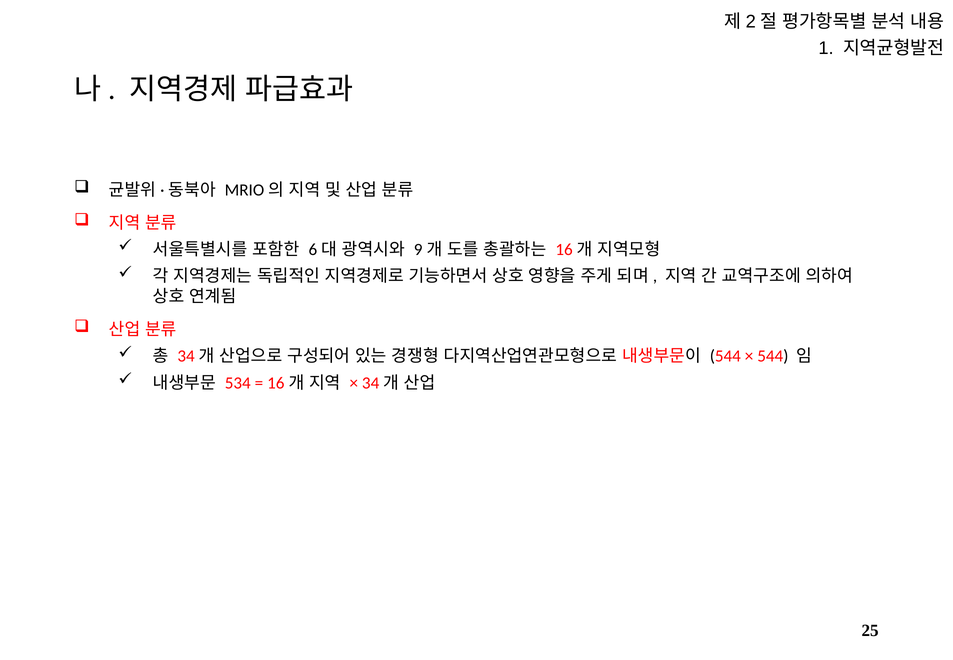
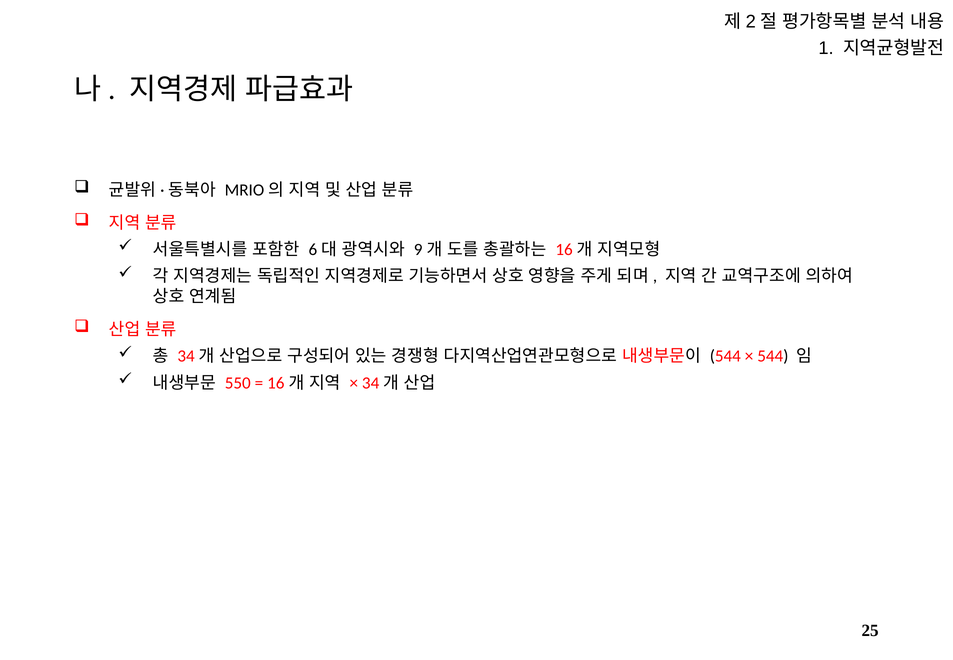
534: 534 -> 550
